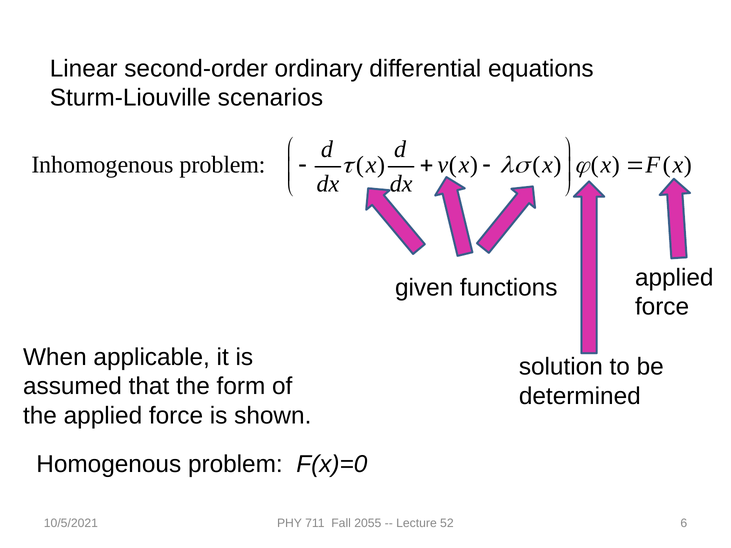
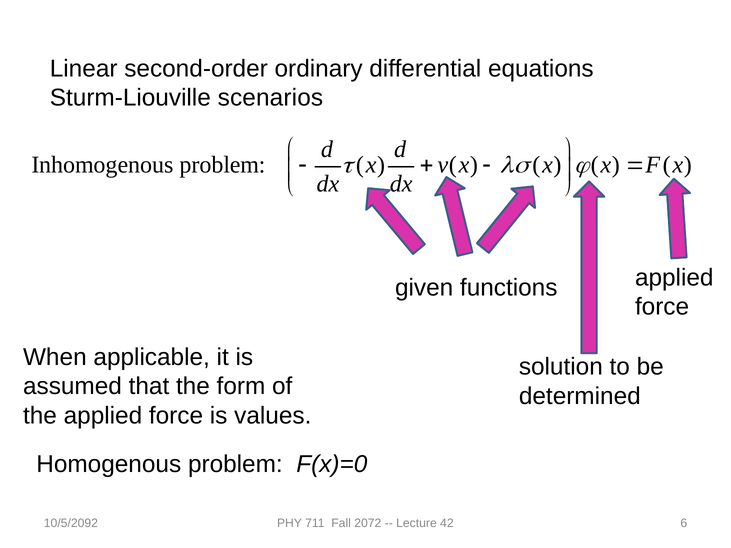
shown: shown -> values
10/5/2021: 10/5/2021 -> 10/5/2092
2055: 2055 -> 2072
52: 52 -> 42
